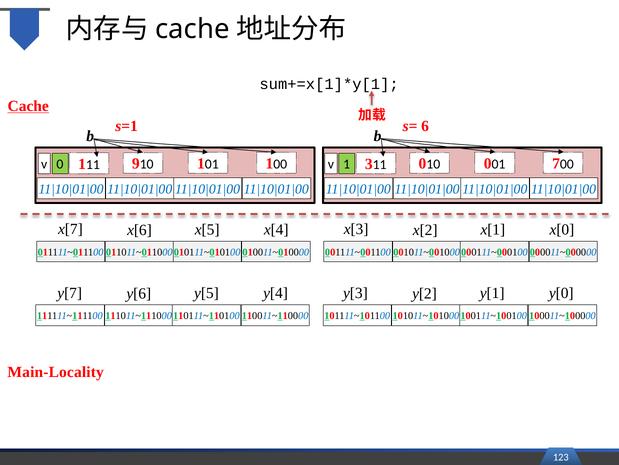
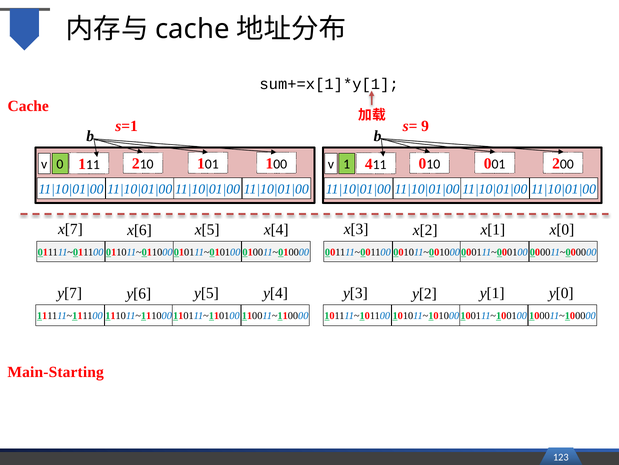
Cache at (28, 106) underline: present -> none
6: 6 -> 9
11 9: 9 -> 2
3: 3 -> 4
10 7: 7 -> 2
Main-Locality: Main-Locality -> Main-Starting
